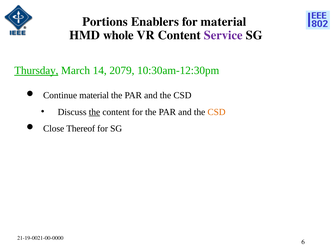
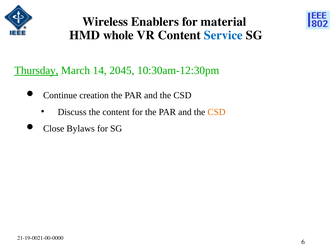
Portions: Portions -> Wireless
Service colour: purple -> blue
2079: 2079 -> 2045
Continue material: material -> creation
the at (94, 112) underline: present -> none
Thereof: Thereof -> Bylaws
